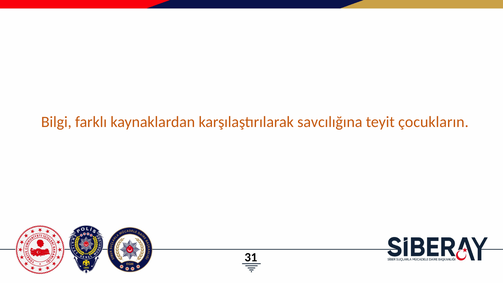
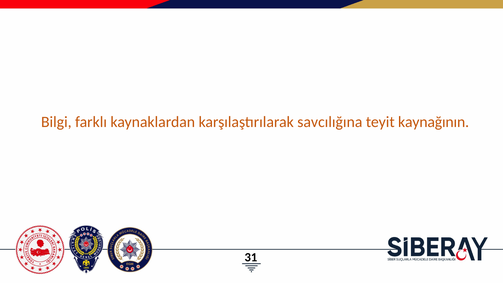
çocukların: çocukların -> kaynağının
